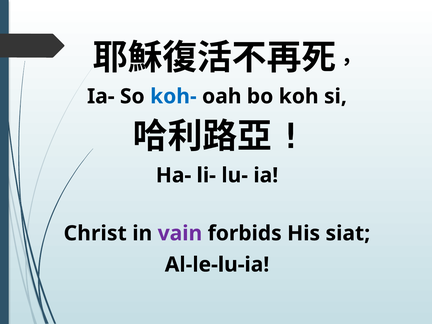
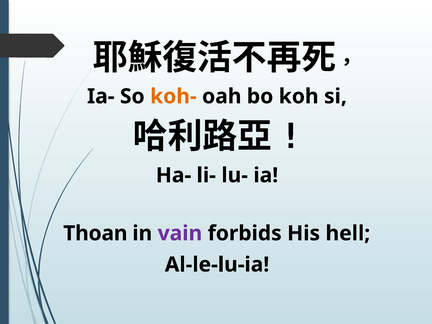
koh- colour: blue -> orange
Christ: Christ -> Thoan
siat: siat -> hell
